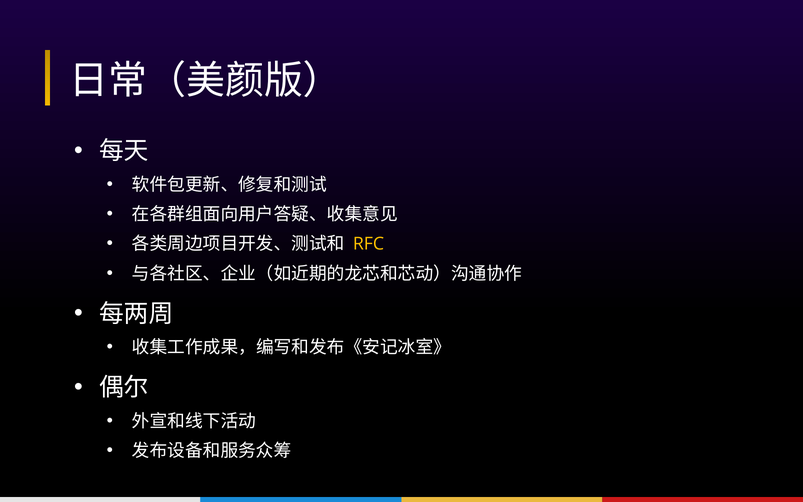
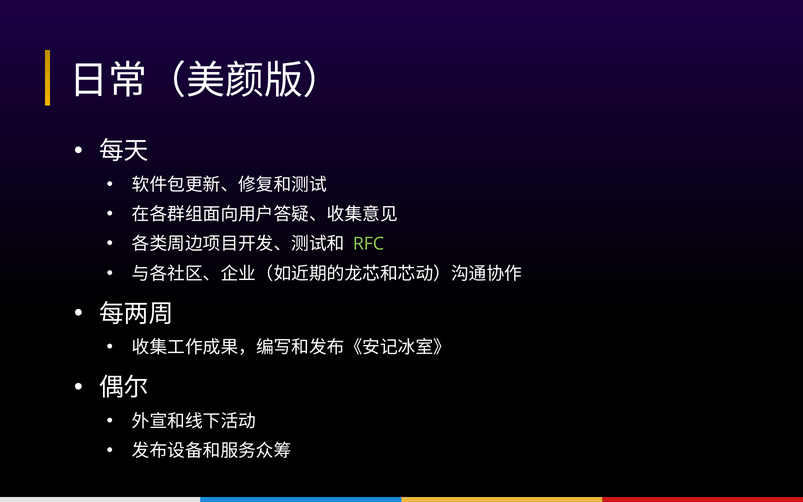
RFC colour: yellow -> light green
